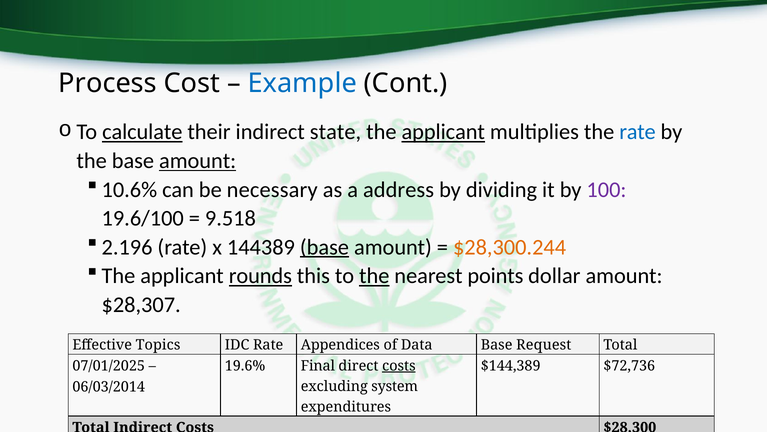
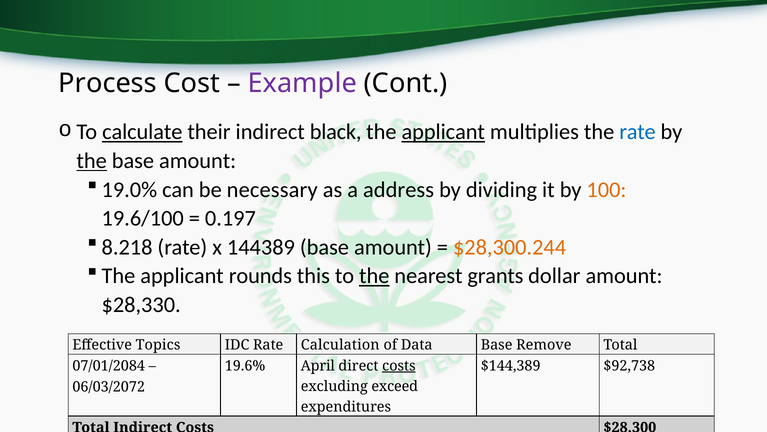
Example colour: blue -> purple
state: state -> black
the at (92, 161) underline: none -> present
amount at (198, 161) underline: present -> none
10.6%: 10.6% -> 19.0%
100 colour: purple -> orange
9.518: 9.518 -> 0.197
2.196: 2.196 -> 8.218
base at (324, 247) underline: present -> none
rounds underline: present -> none
points: points -> grants
$28,307: $28,307 -> $28,330
Appendices: Appendices -> Calculation
Request: Request -> Remove
07/01/2025: 07/01/2025 -> 07/01/2084
Final: Final -> April
$72,736: $72,736 -> $92,738
system: system -> exceed
06/03/2014: 06/03/2014 -> 06/03/2072
